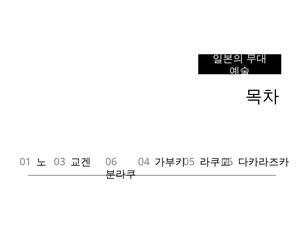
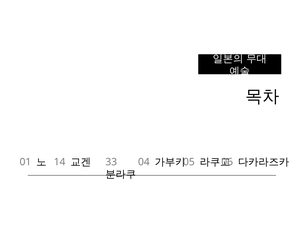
03: 03 -> 14
06 at (111, 162): 06 -> 33
